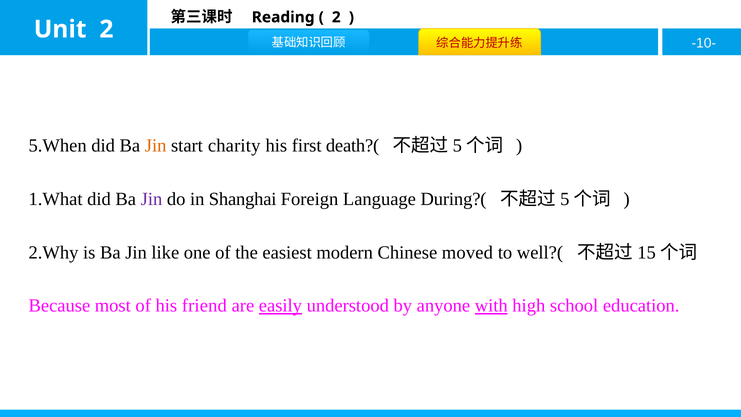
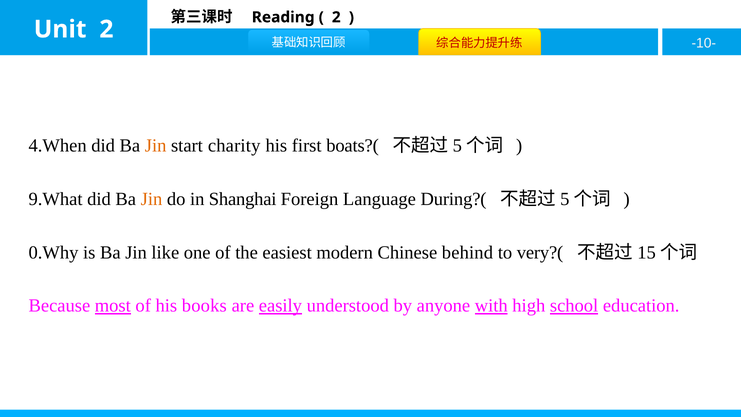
5.When: 5.When -> 4.When
death?(: death?( -> boats?(
1.What: 1.What -> 9.What
Jin at (151, 199) colour: purple -> orange
2.Why: 2.Why -> 0.Why
moved: moved -> behind
well?(: well?( -> very?(
most underline: none -> present
friend: friend -> books
school underline: none -> present
